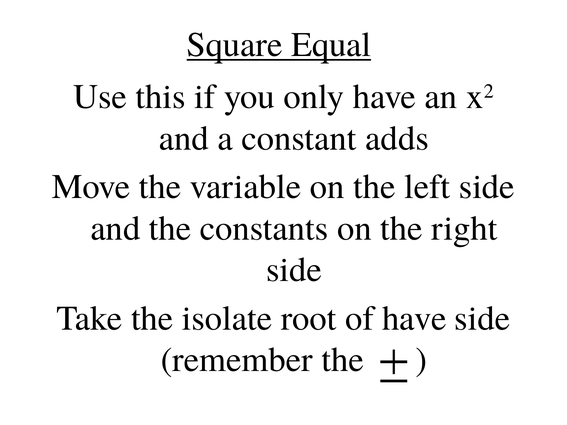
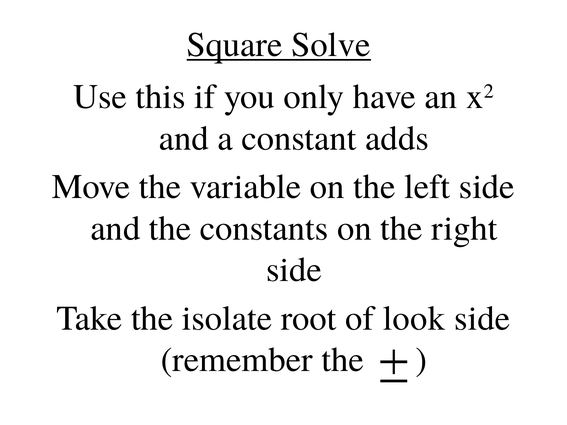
Equal: Equal -> Solve
of have: have -> look
